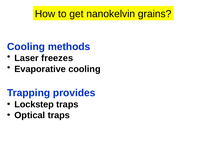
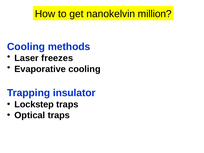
grains: grains -> million
provides: provides -> insulator
